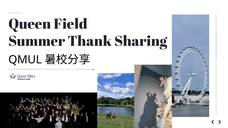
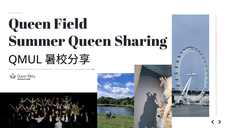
Summer Thank: Thank -> Queen
